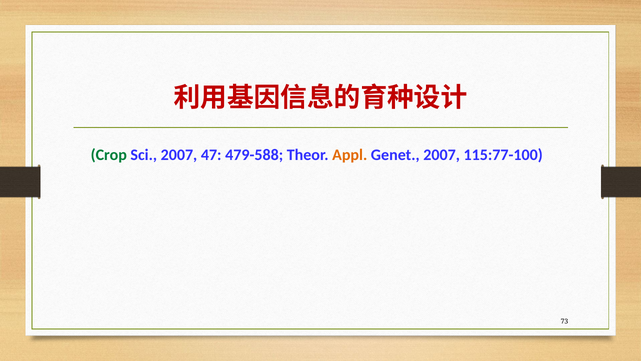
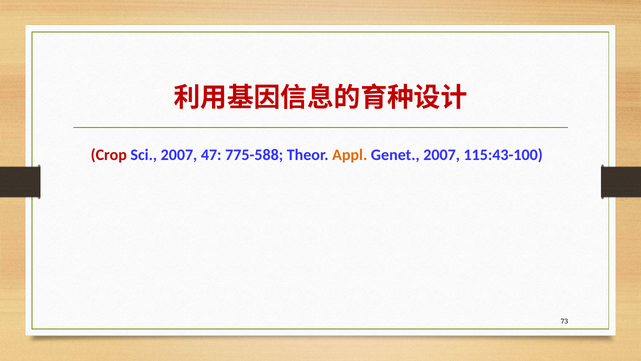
Crop colour: green -> red
479-588: 479-588 -> 775-588
115:77-100: 115:77-100 -> 115:43-100
